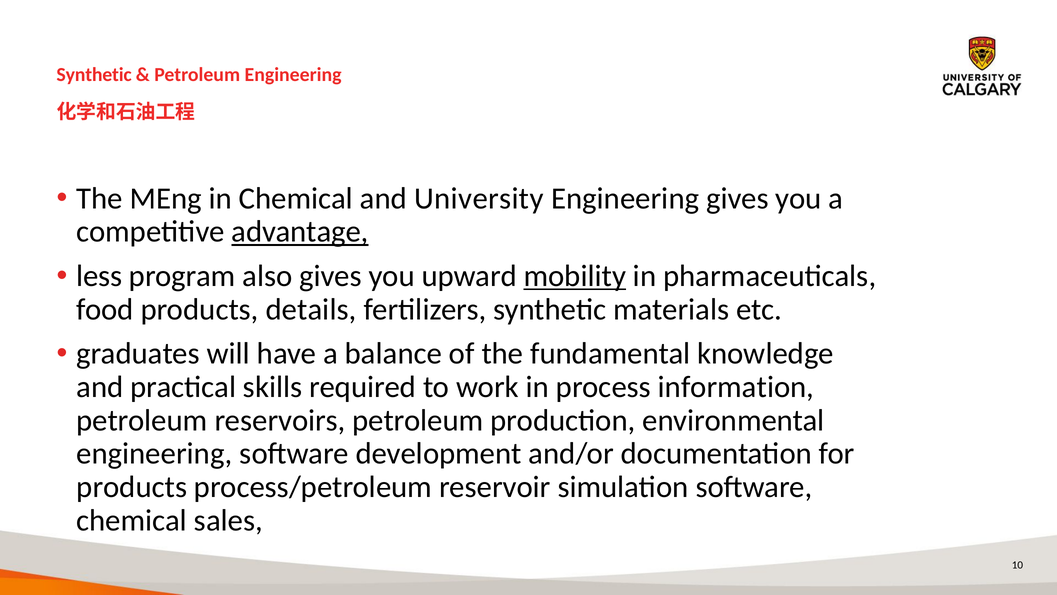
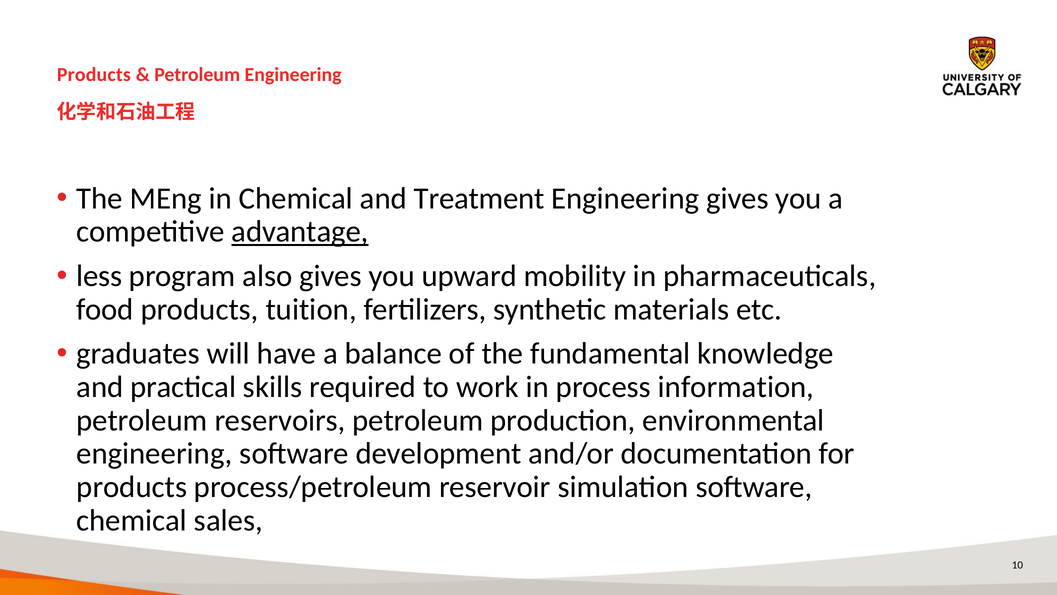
Synthetic at (94, 75): Synthetic -> Products
University: University -> Treatment
mobility underline: present -> none
details: details -> tuition
